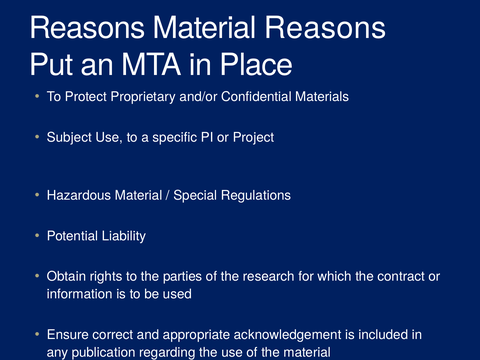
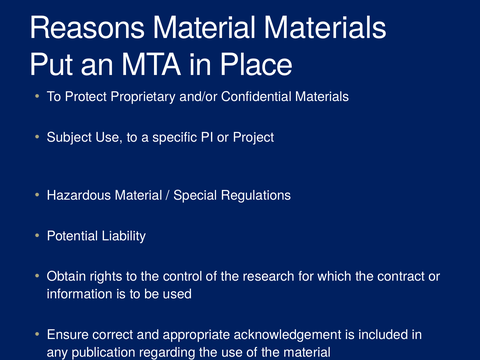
Material Reasons: Reasons -> Materials
parties: parties -> control
